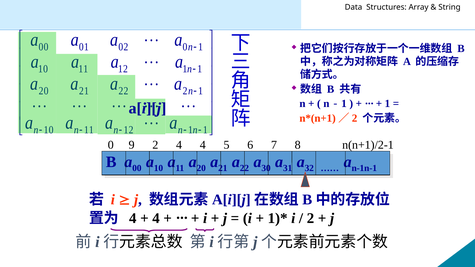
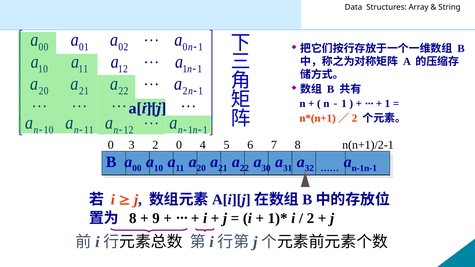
9: 9 -> 3
2 4: 4 -> 0
4 at (133, 218): 4 -> 8
4 at (156, 218): 4 -> 9
